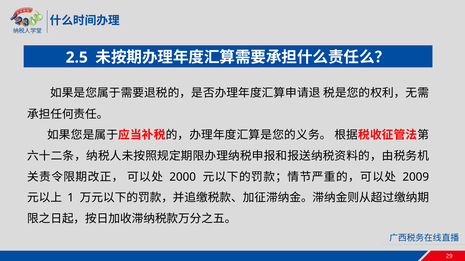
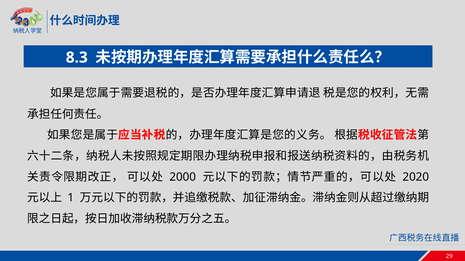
2.5: 2.5 -> 8.3
2009: 2009 -> 2020
